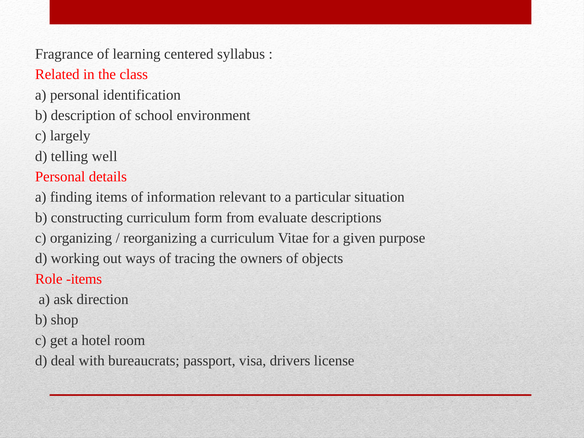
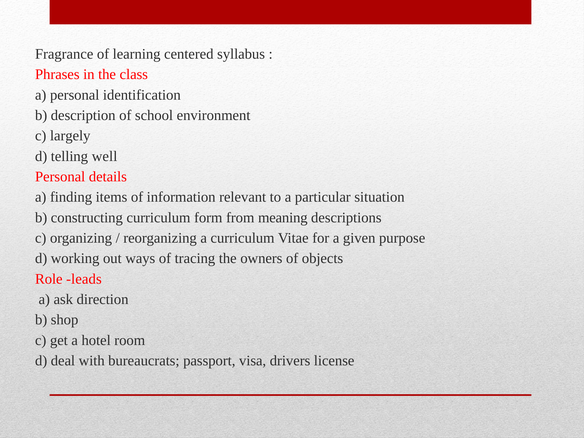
Related: Related -> Phrases
evaluate: evaluate -> meaning
Role items: items -> leads
